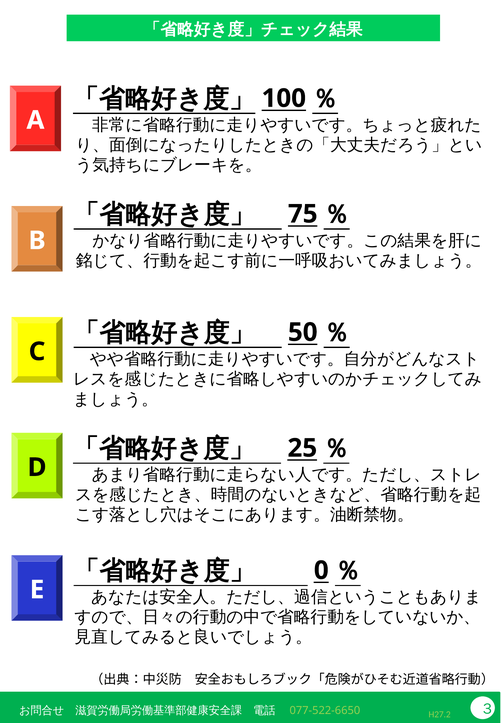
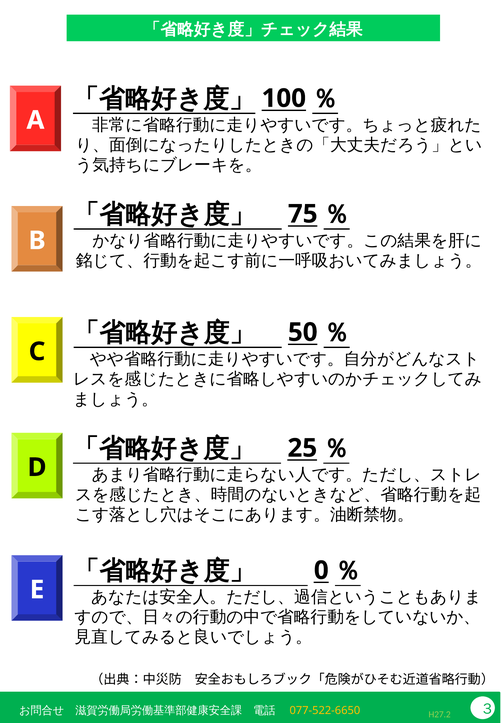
077-522-6650 colour: light green -> yellow
